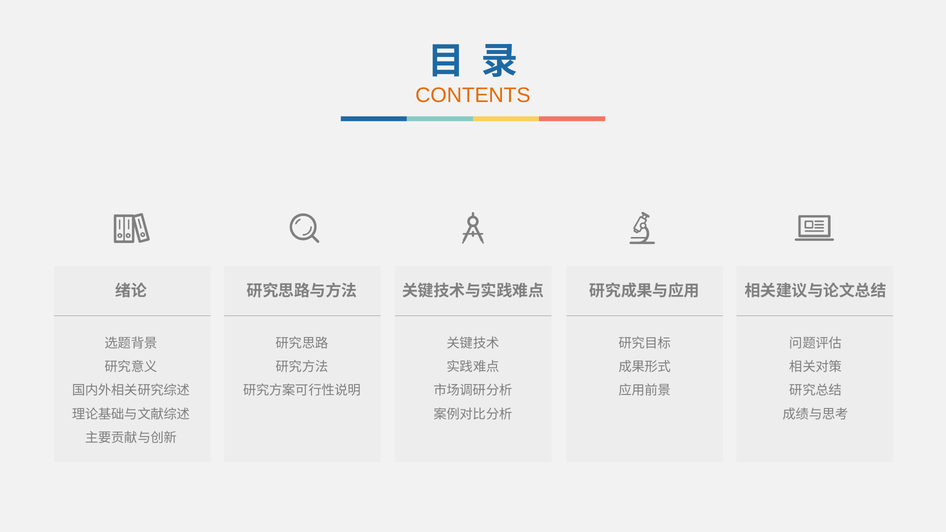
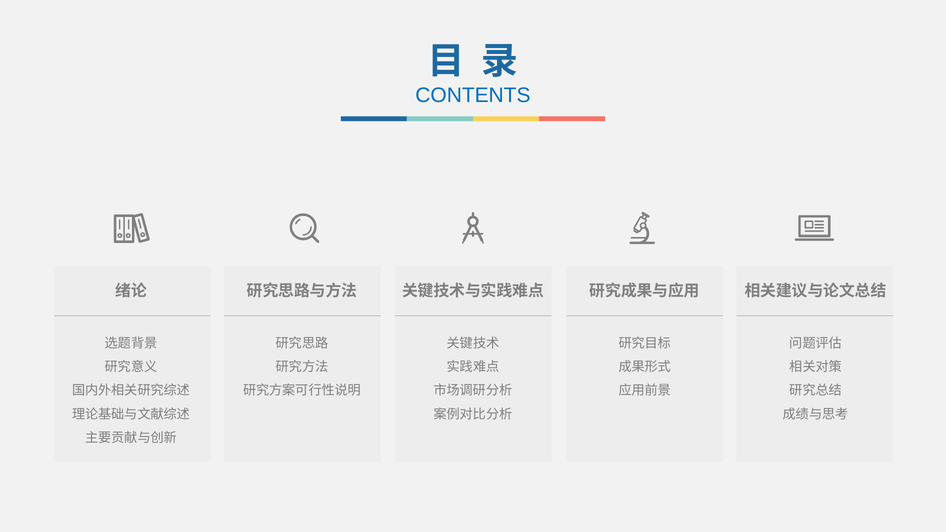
CONTENTS colour: orange -> blue
